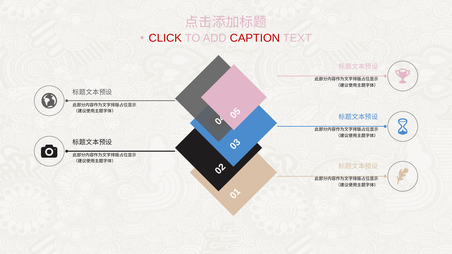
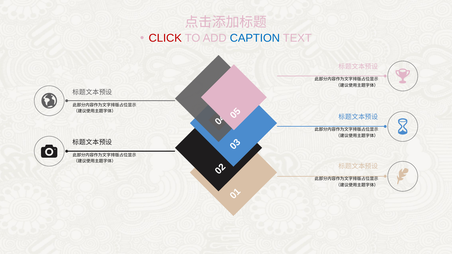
CAPTION colour: red -> blue
